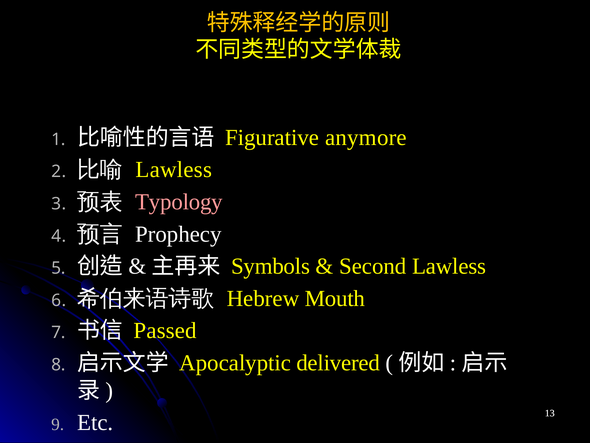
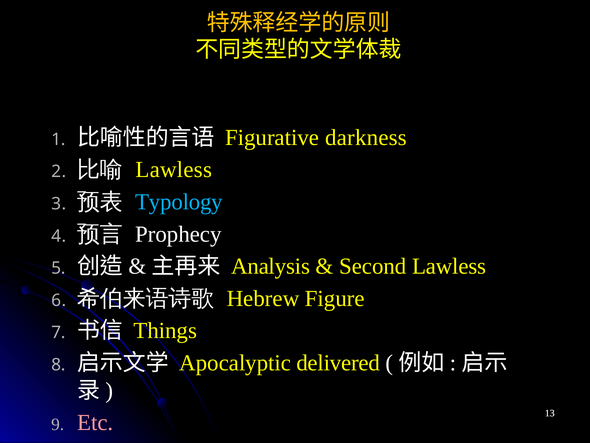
anymore: anymore -> darkness
Typology colour: pink -> light blue
Symbols: Symbols -> Analysis
Mouth: Mouth -> Figure
Passed: Passed -> Things
Etc colour: white -> pink
